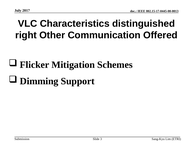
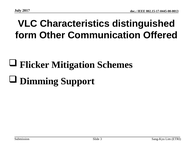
right: right -> form
